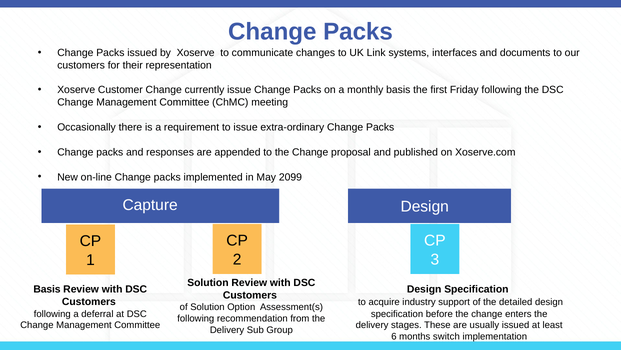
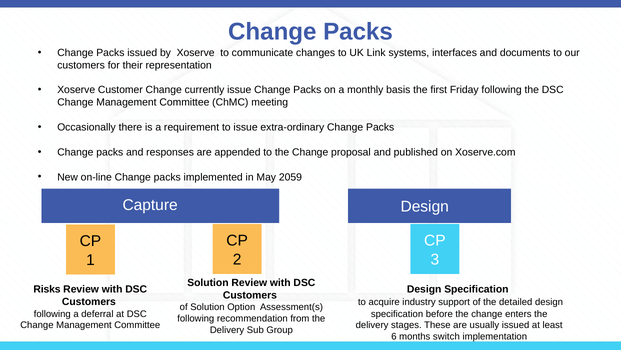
2099: 2099 -> 2059
Basis at (47, 289): Basis -> Risks
